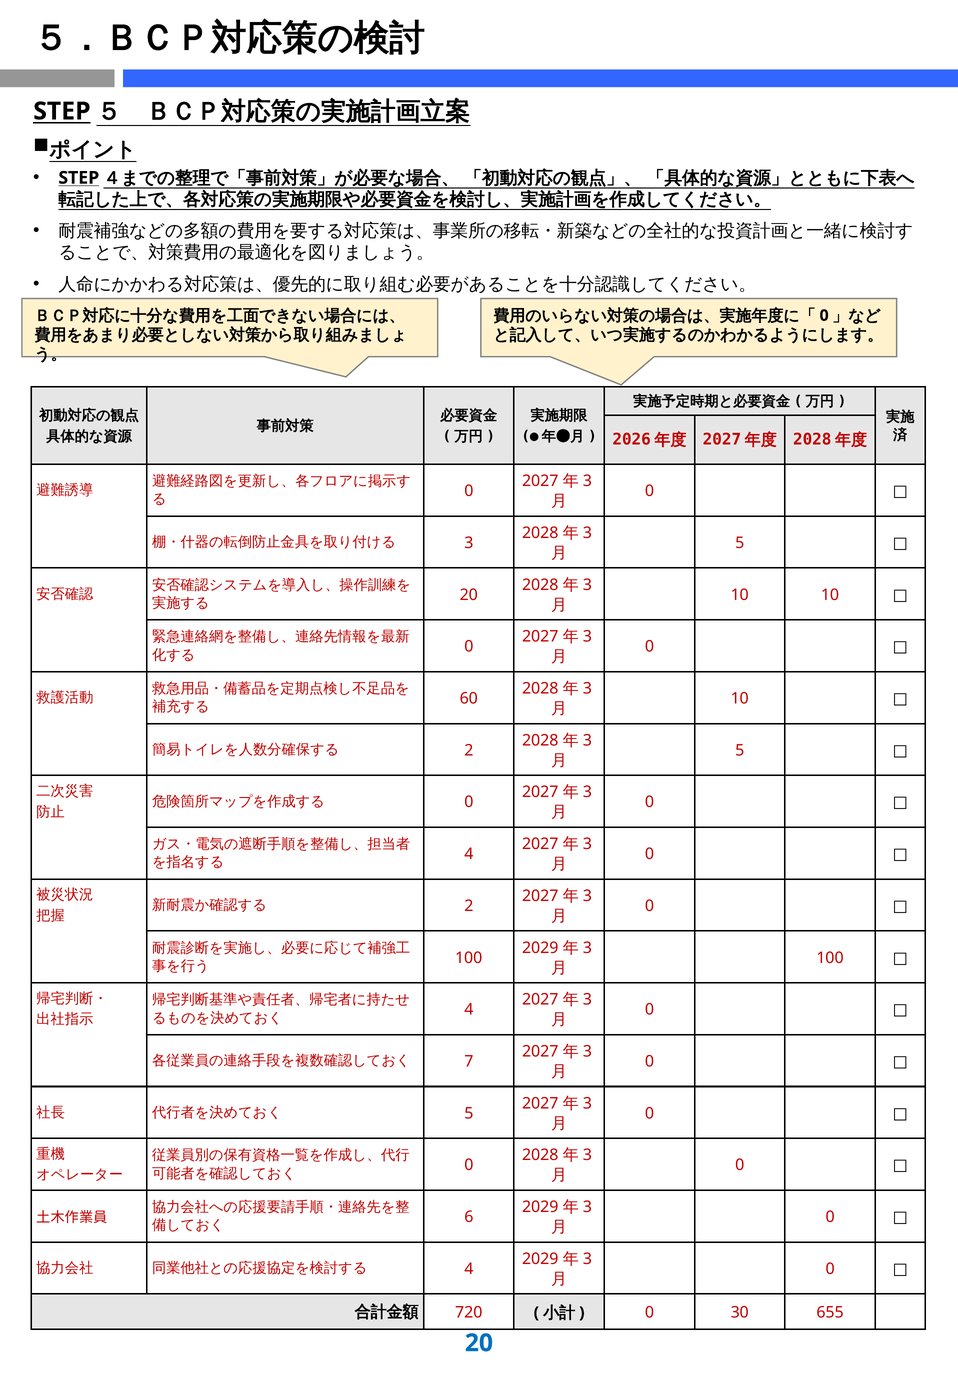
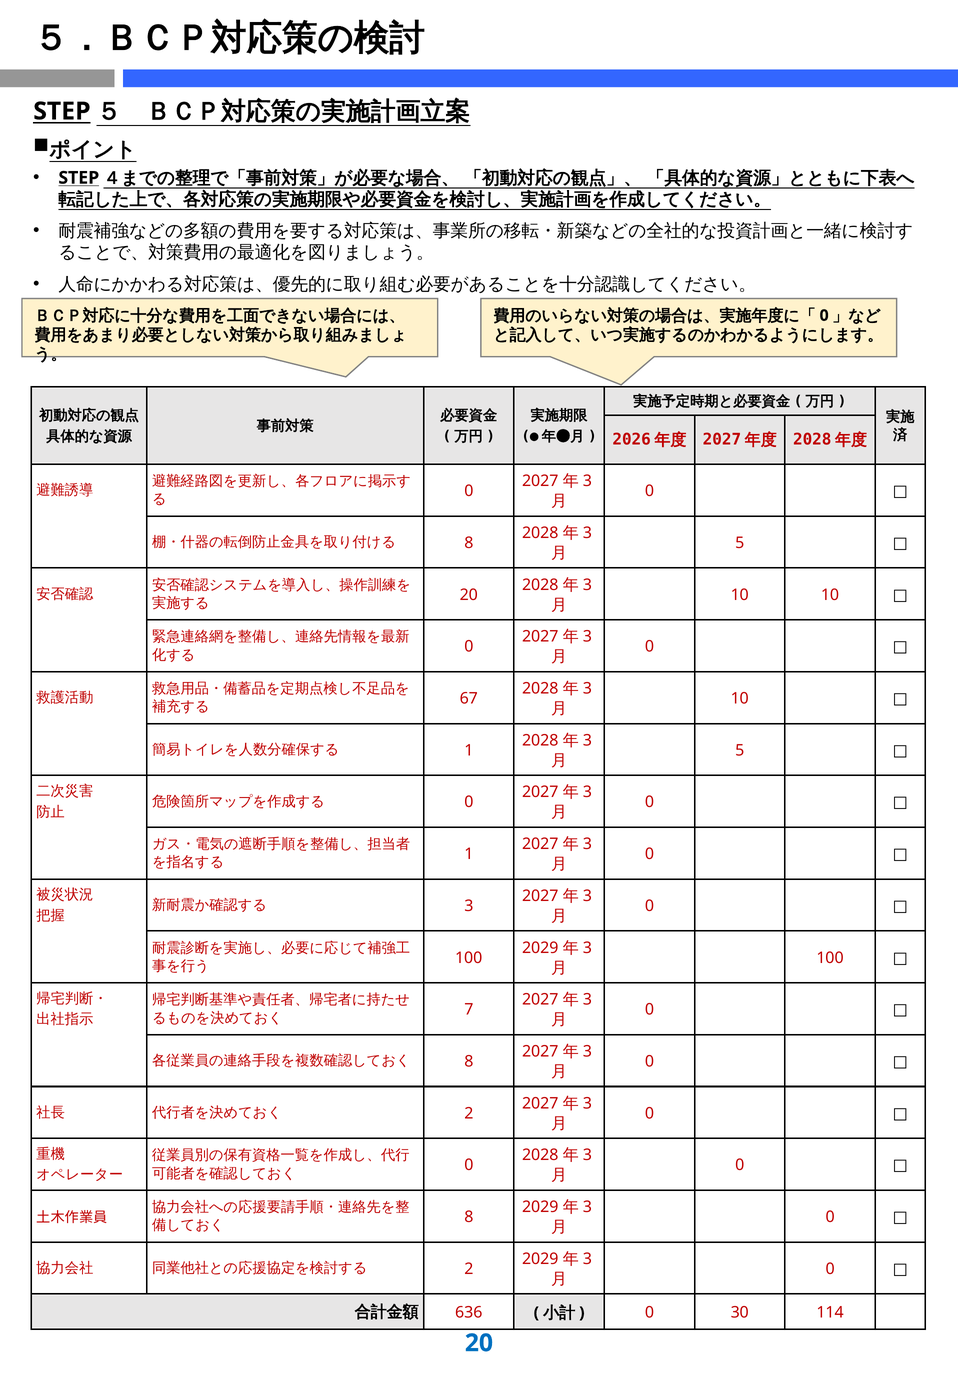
3 at (469, 543): 3 -> 8
60: 60 -> 67
2 at (469, 750): 2 -> 1
4 at (469, 854): 4 -> 1
2 at (469, 906): 2 -> 3
4 at (469, 1009): 4 -> 7
7 at (469, 1061): 7 -> 8
5 at (469, 1113): 5 -> 2
6 at (469, 1217): 6 -> 8
4 at (469, 1269): 4 -> 2
720: 720 -> 636
655: 655 -> 114
